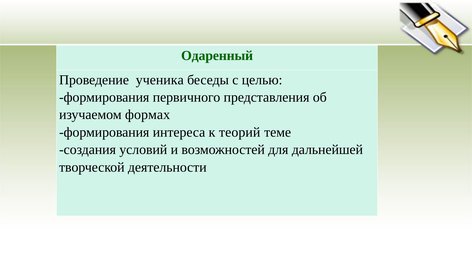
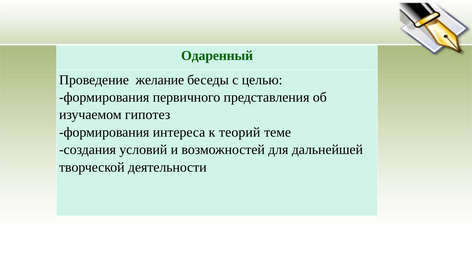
ученика: ученика -> желание
формах: формах -> гипотез
